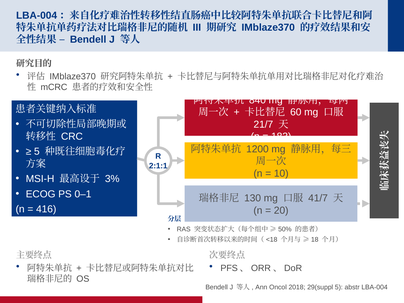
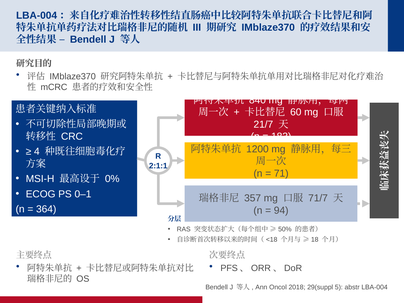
5 at (37, 152): 5 -> 4
10: 10 -> 71
3%: 3% -> 0%
130: 130 -> 357
41/7: 41/7 -> 71/7
416: 416 -> 364
20: 20 -> 94
